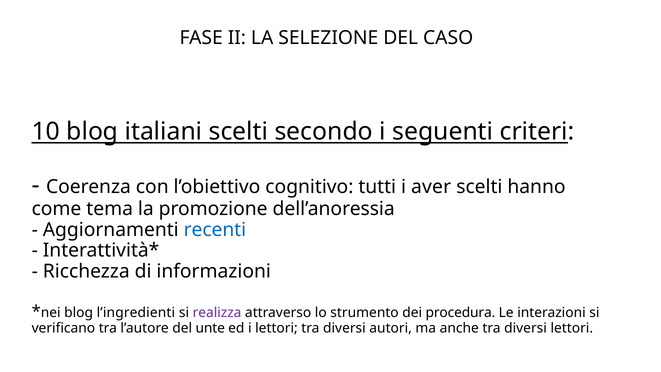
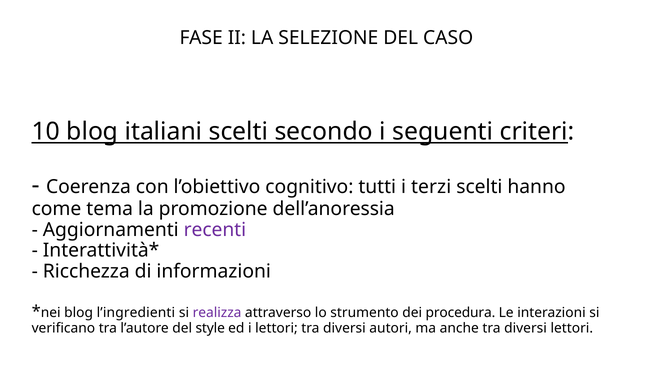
aver: aver -> terzi
recenti colour: blue -> purple
unte: unte -> style
